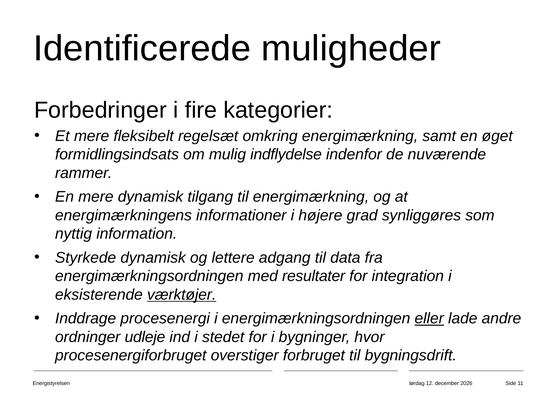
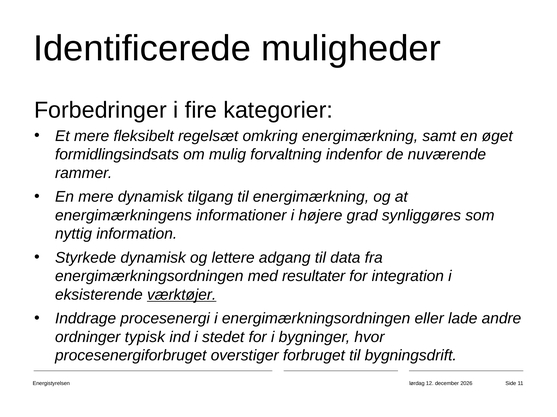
indflydelse: indflydelse -> forvaltning
eller underline: present -> none
udleje: udleje -> typisk
